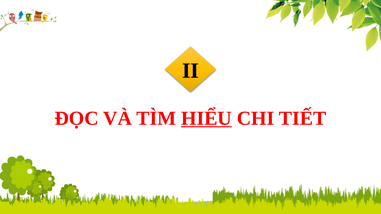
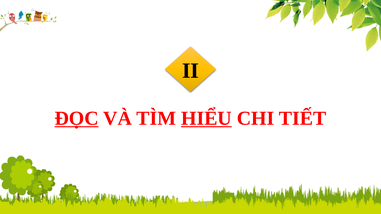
ĐỌC underline: none -> present
